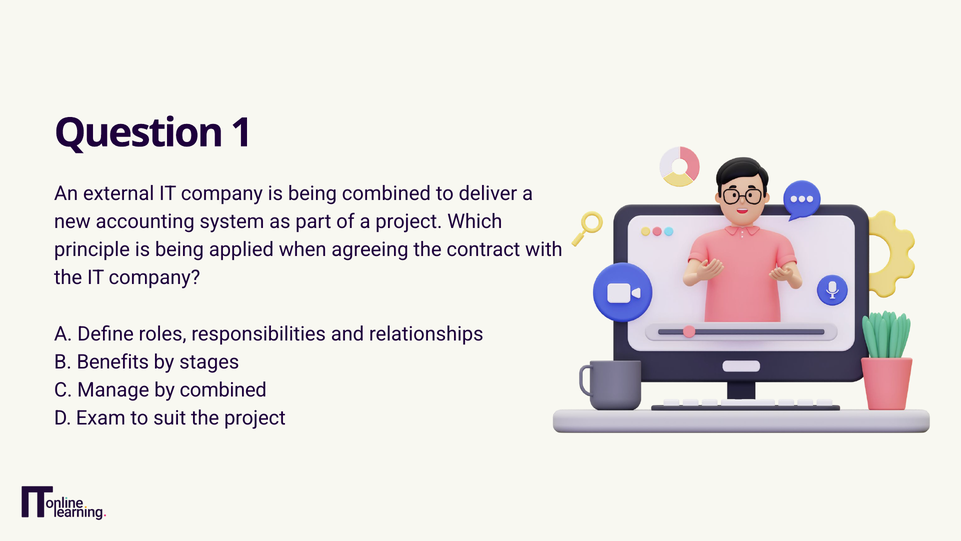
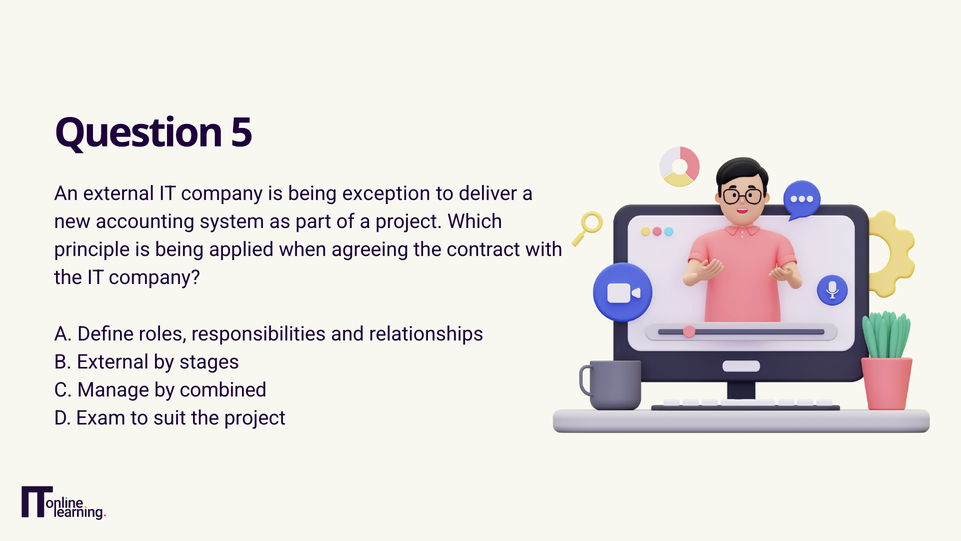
1: 1 -> 5
being combined: combined -> exception
B Benefits: Benefits -> External
